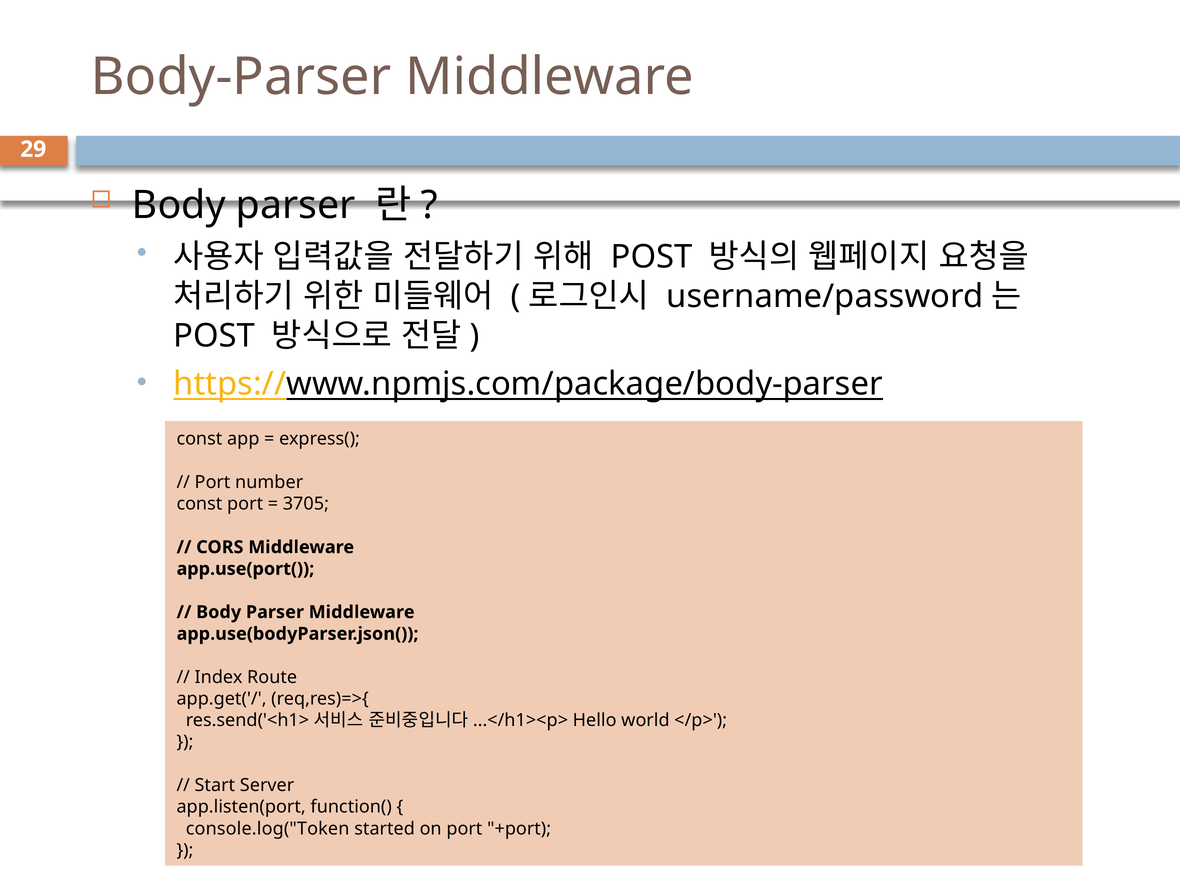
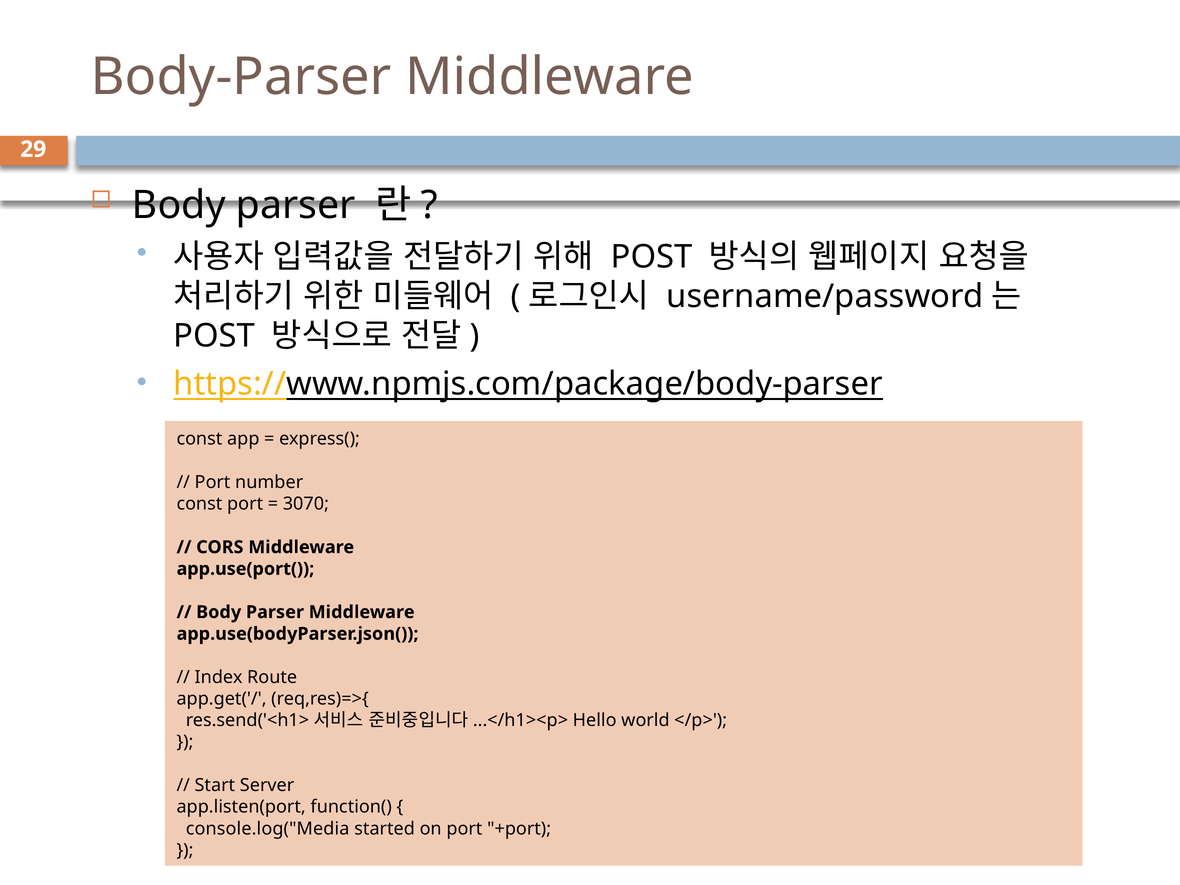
3705: 3705 -> 3070
console.log("Token: console.log("Token -> console.log("Media
